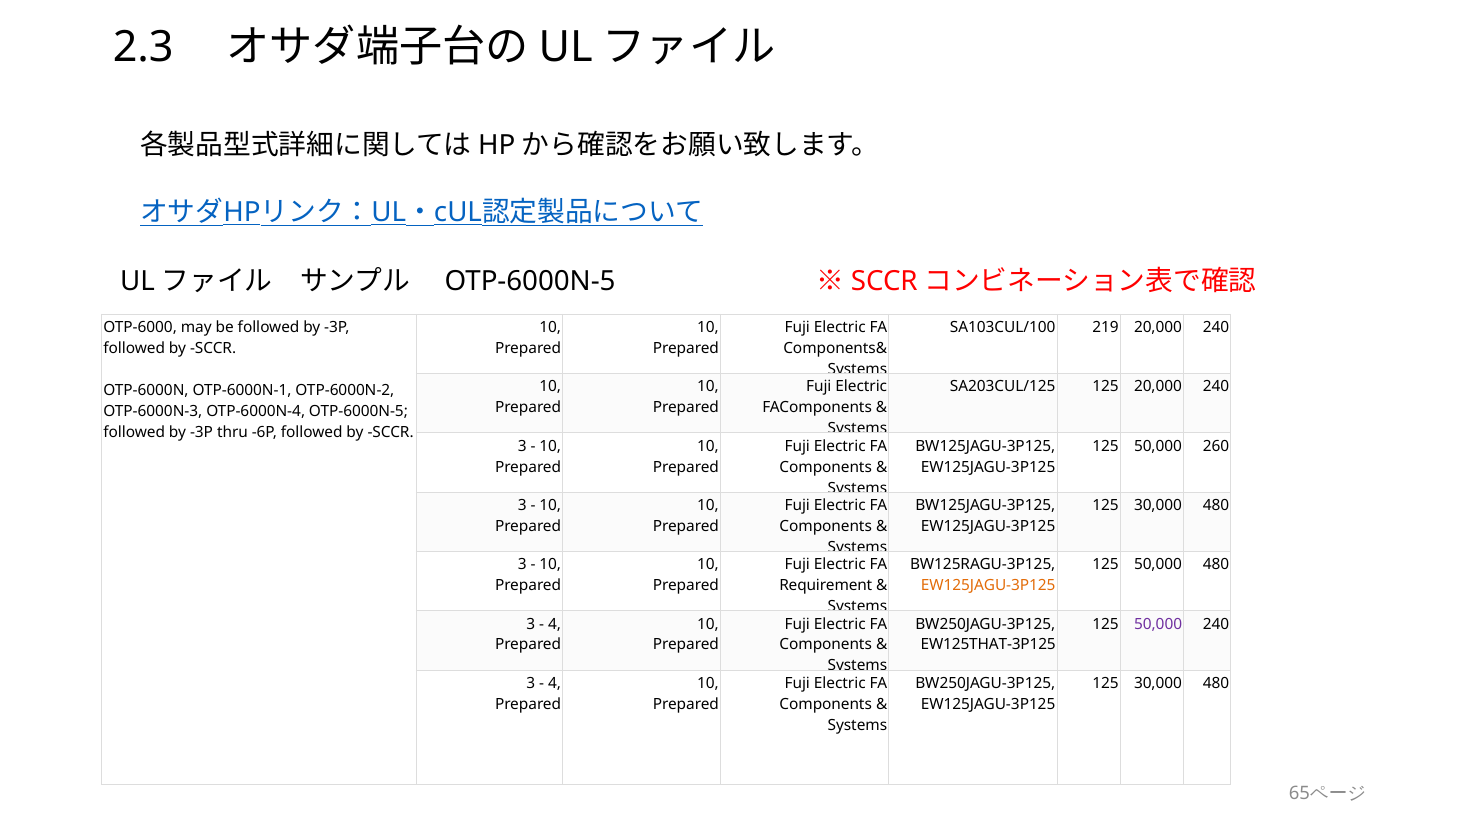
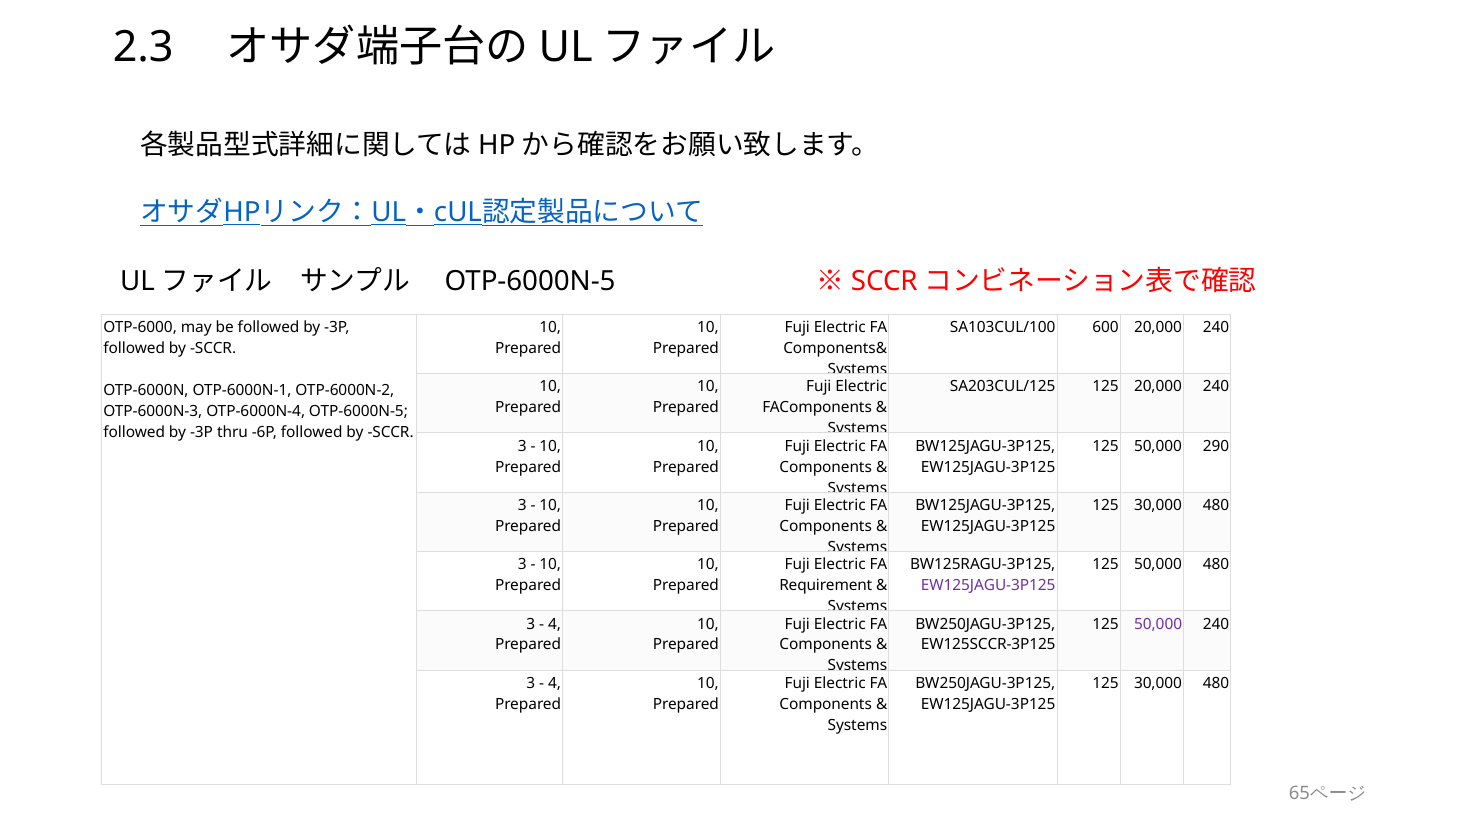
219: 219 -> 600
260: 260 -> 290
EW125JAGU-3P125 at (988, 586) colour: orange -> purple
EW125THAT-3P125: EW125THAT-3P125 -> EW125SCCR-3P125
